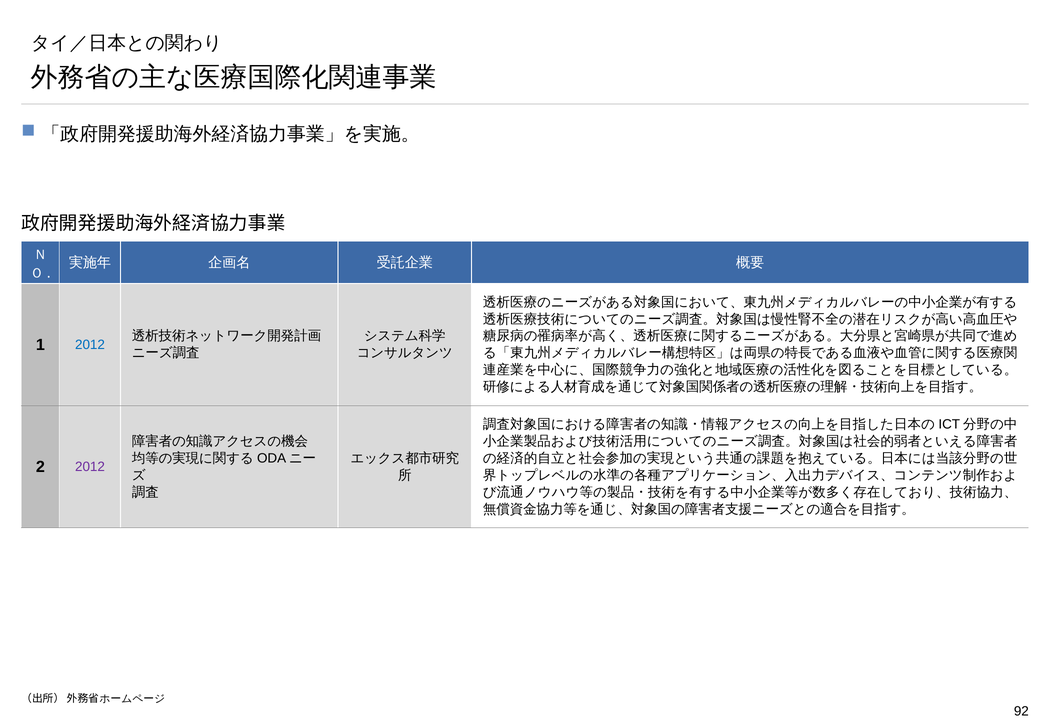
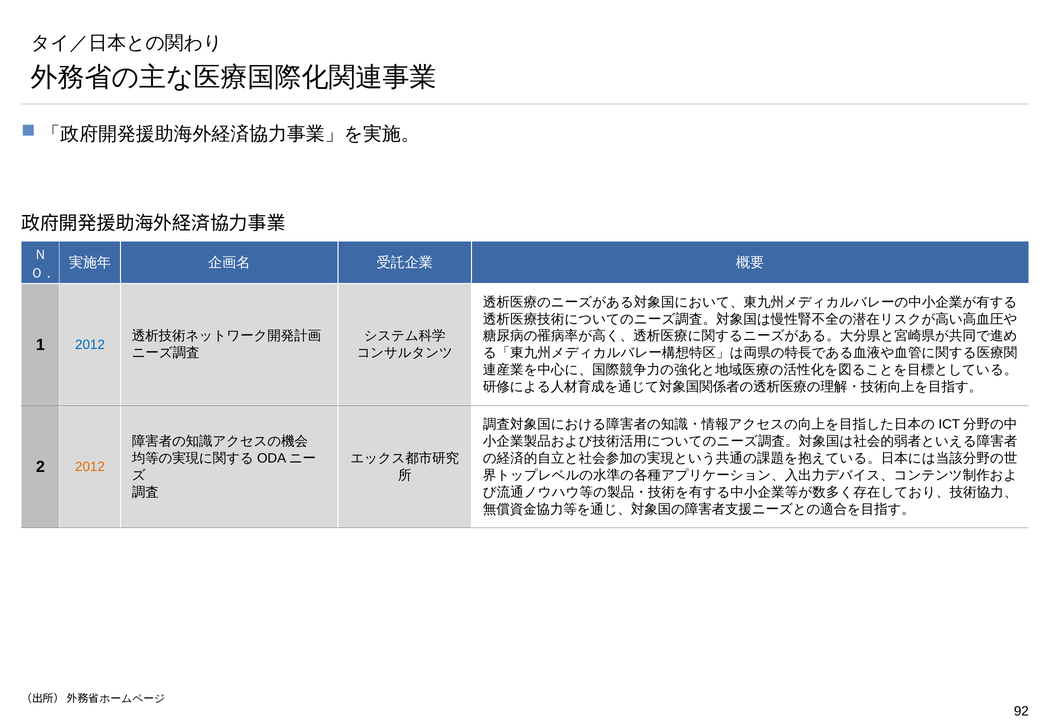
2012 at (90, 467) colour: purple -> orange
